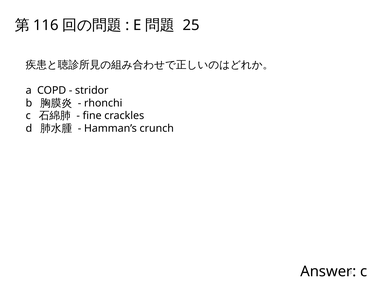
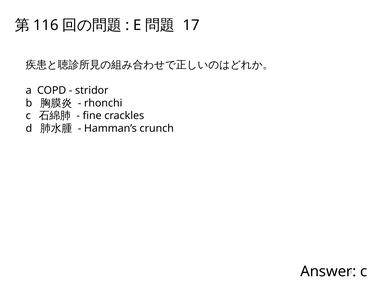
25: 25 -> 17
